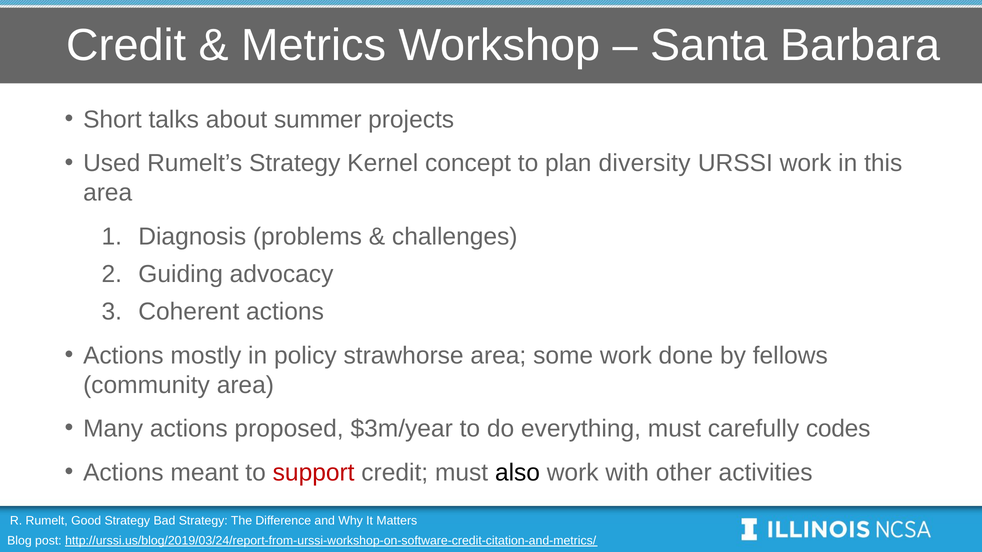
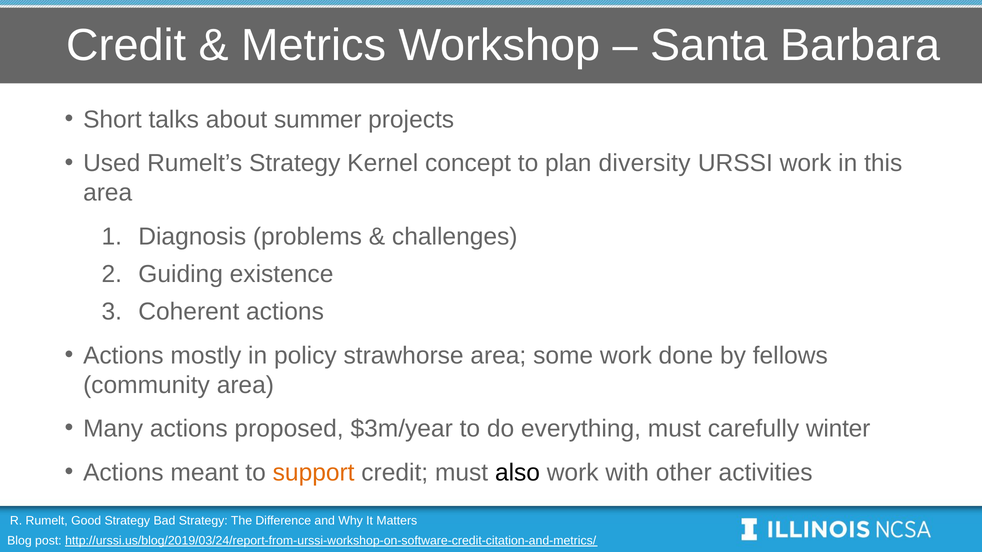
advocacy: advocacy -> existence
codes: codes -> winter
support colour: red -> orange
